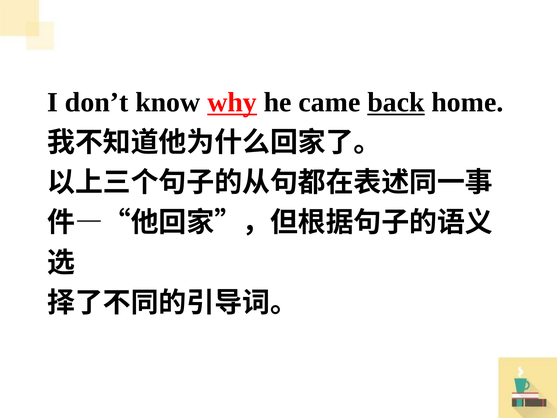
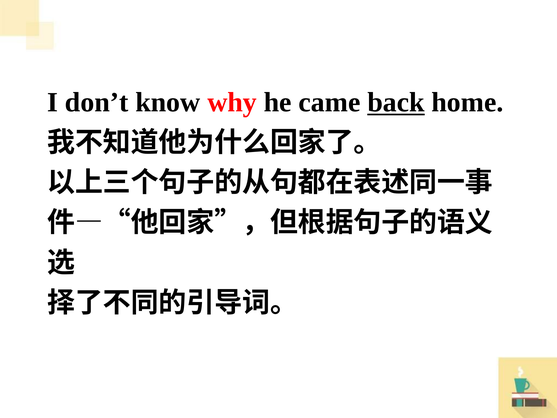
why underline: present -> none
